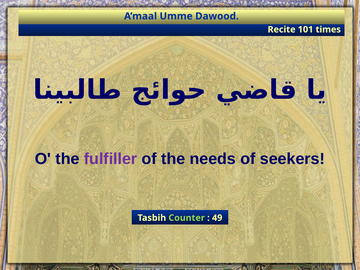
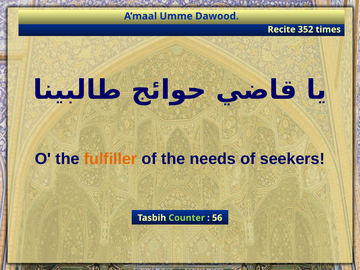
101: 101 -> 352
fulfiller colour: purple -> orange
49: 49 -> 56
